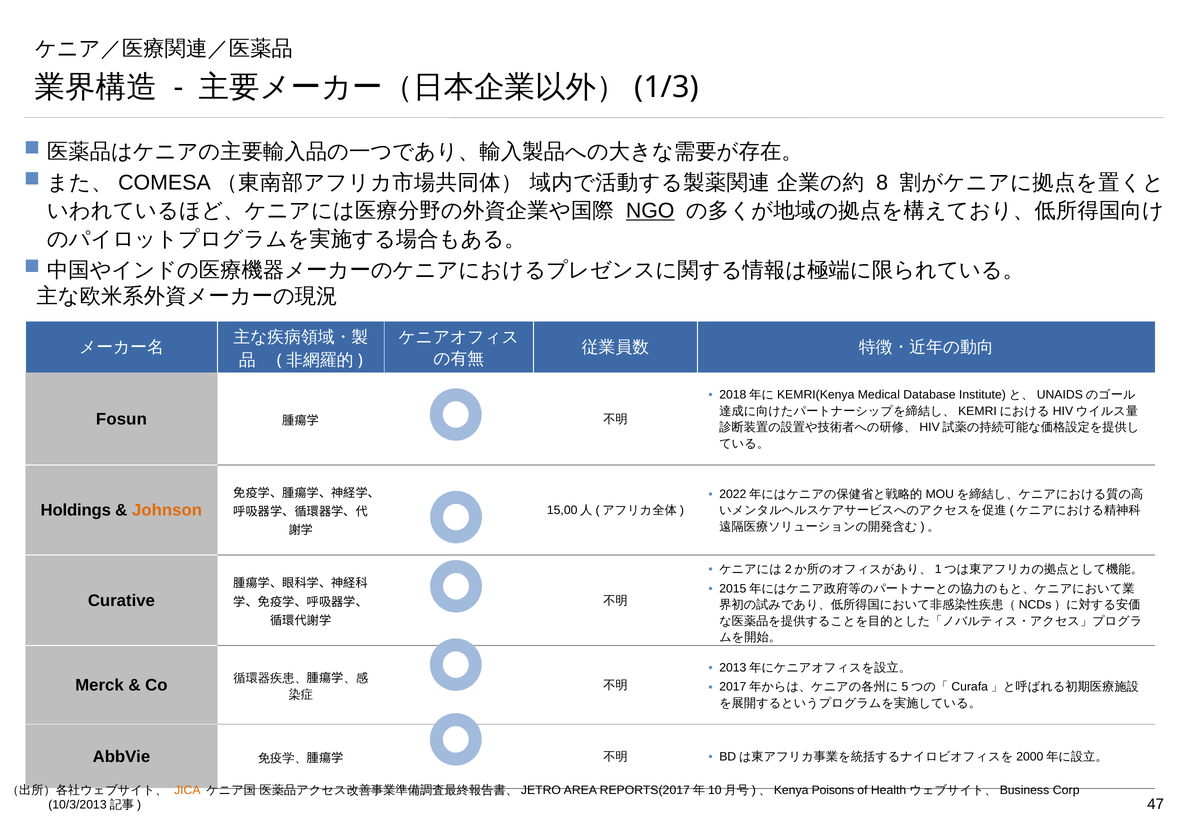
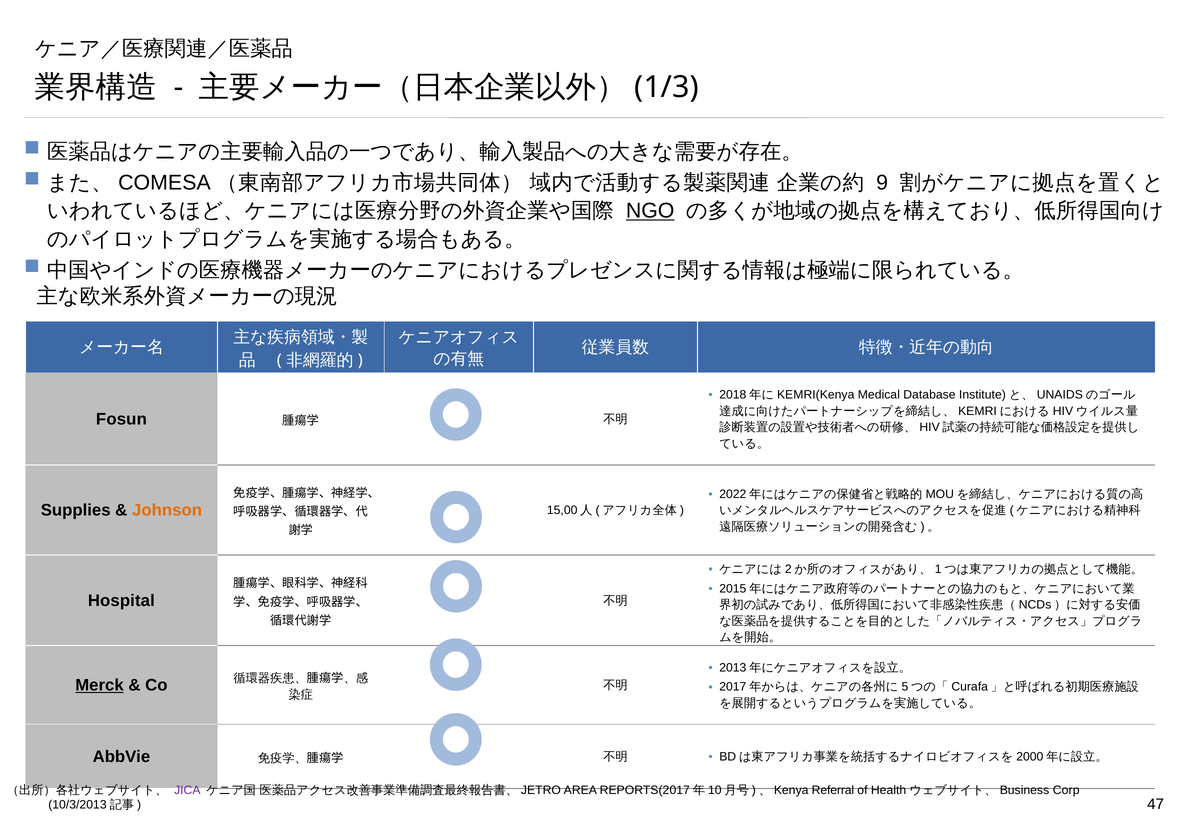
8: 8 -> 9
Holdings: Holdings -> Supplies
Curative: Curative -> Hospital
Merck underline: none -> present
JICA colour: orange -> purple
Poisons: Poisons -> Referral
